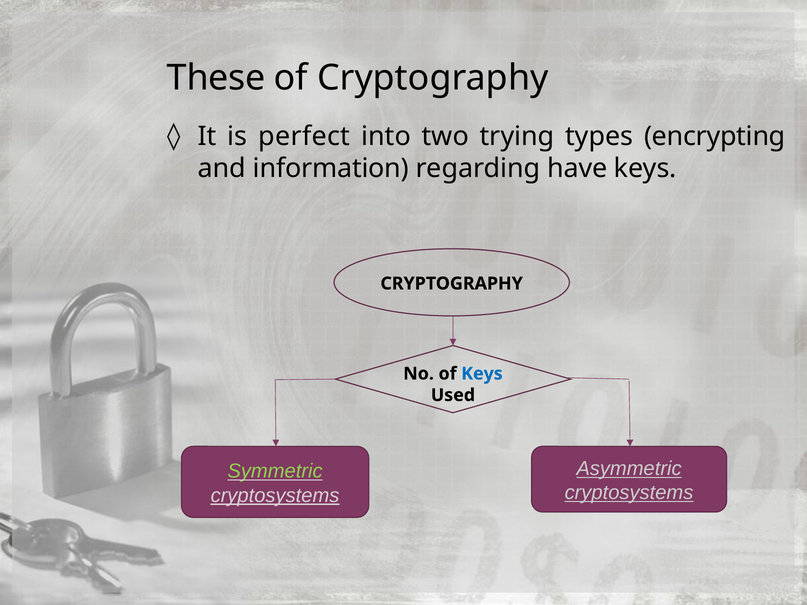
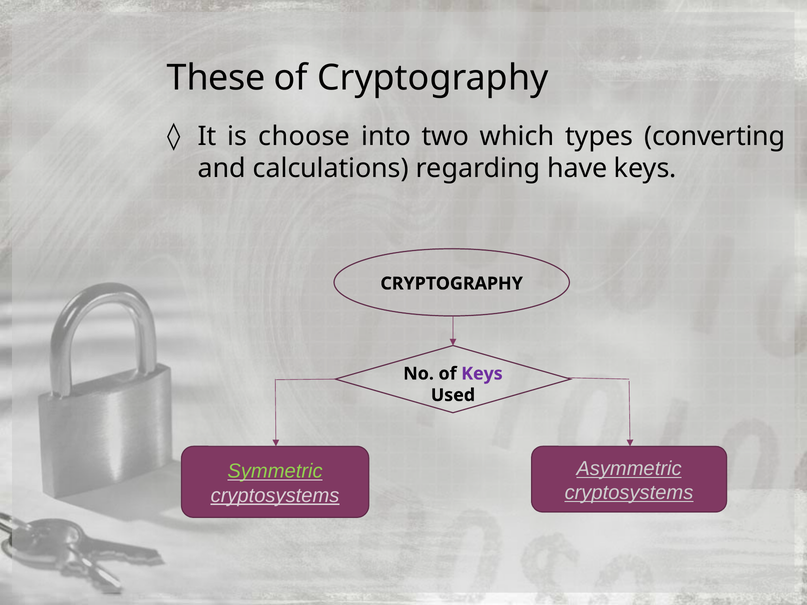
perfect: perfect -> choose
trying: trying -> which
encrypting: encrypting -> converting
information: information -> calculations
Keys at (482, 374) colour: blue -> purple
